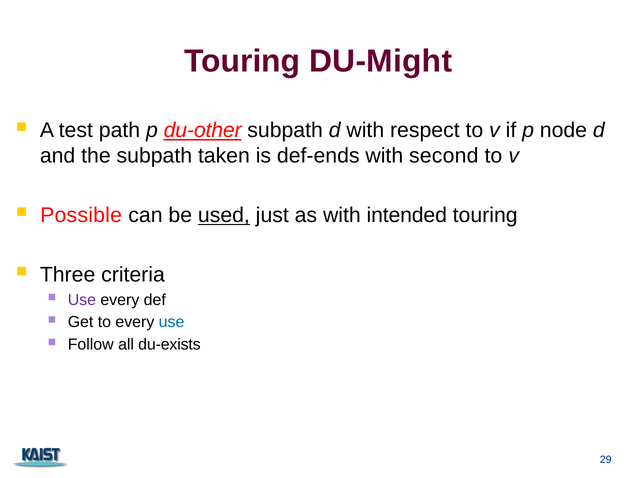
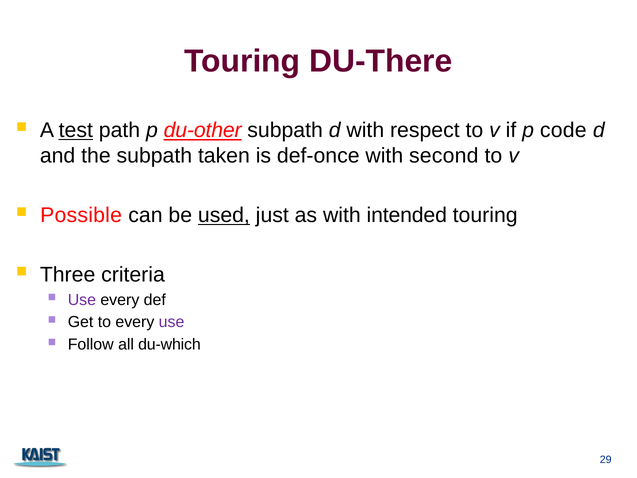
DU-Might: DU-Might -> DU-There
test underline: none -> present
node: node -> code
def-ends: def-ends -> def-once
use at (172, 322) colour: blue -> purple
du-exists: du-exists -> du-which
